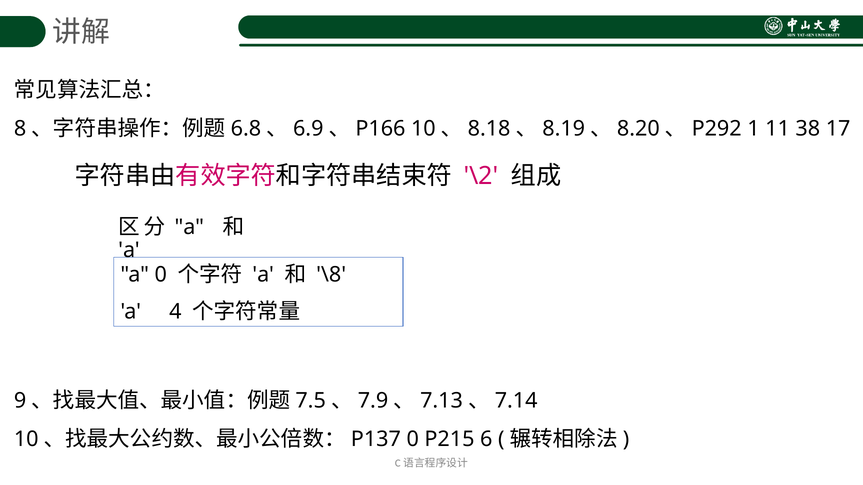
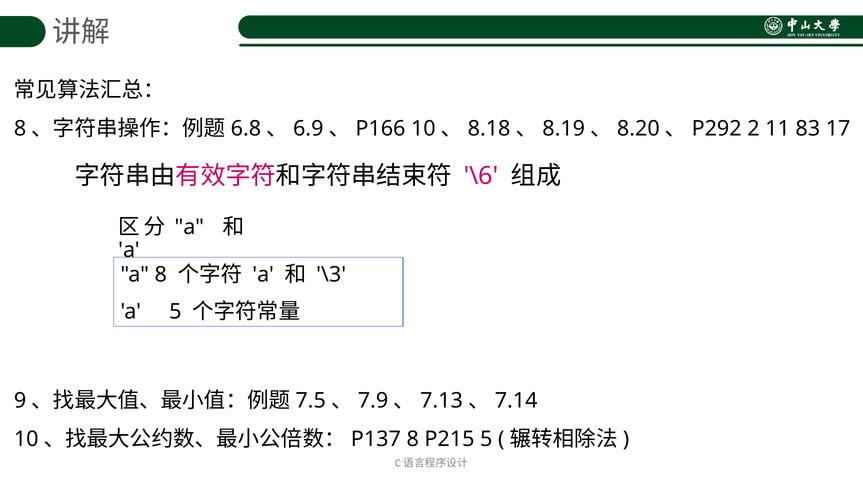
1: 1 -> 2
38: 38 -> 83
\2: \2 -> \6
a 0: 0 -> 8
\8: \8 -> \3
a 4: 4 -> 5
0 at (413, 440): 0 -> 8
P215 6: 6 -> 5
